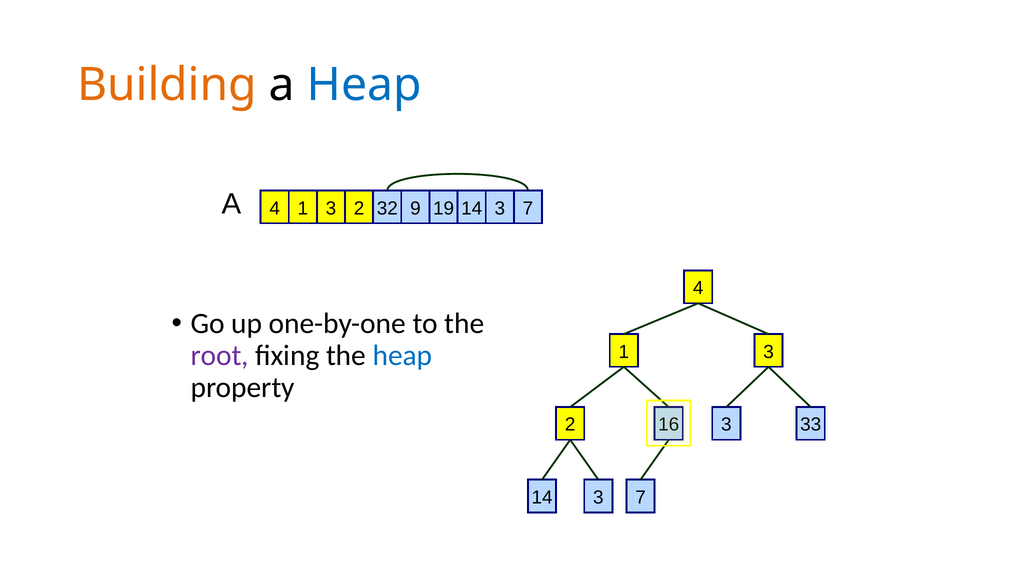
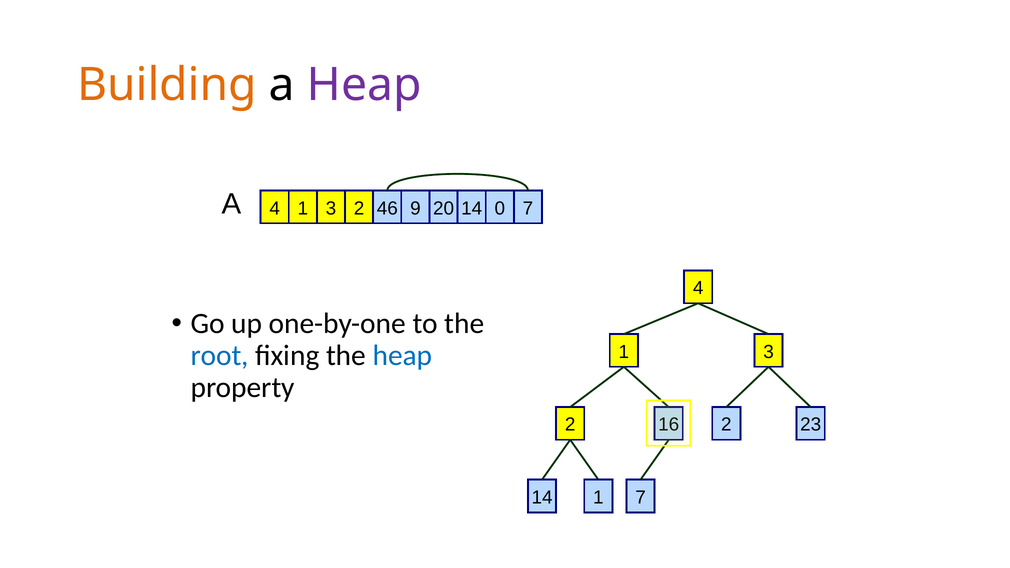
Heap at (364, 85) colour: blue -> purple
32: 32 -> 46
19: 19 -> 20
3 at (500, 208): 3 -> 0
root colour: purple -> blue
3 at (726, 425): 3 -> 2
33: 33 -> 23
3 at (598, 497): 3 -> 1
